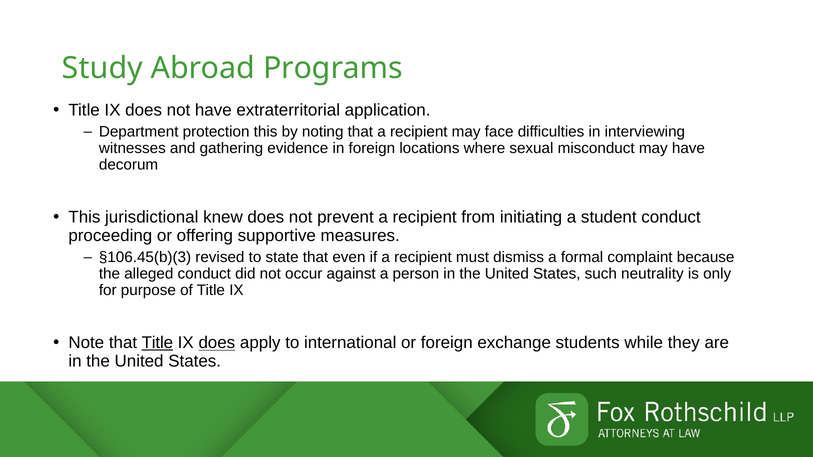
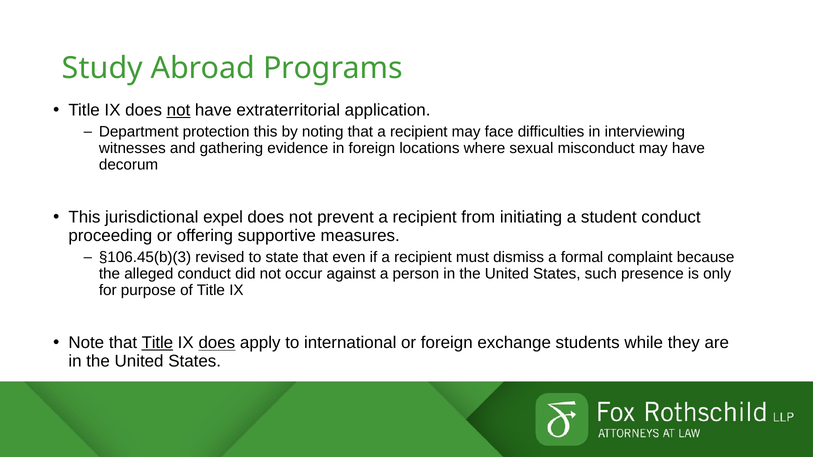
not at (178, 110) underline: none -> present
knew: knew -> expel
neutrality: neutrality -> presence
